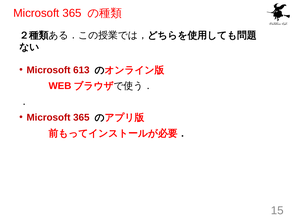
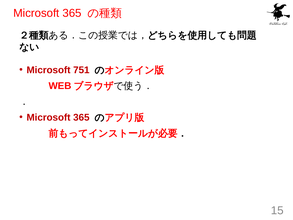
613: 613 -> 751
